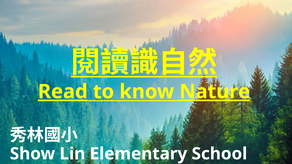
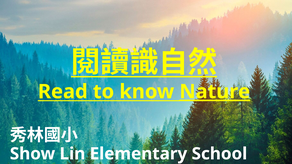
Read underline: present -> none
